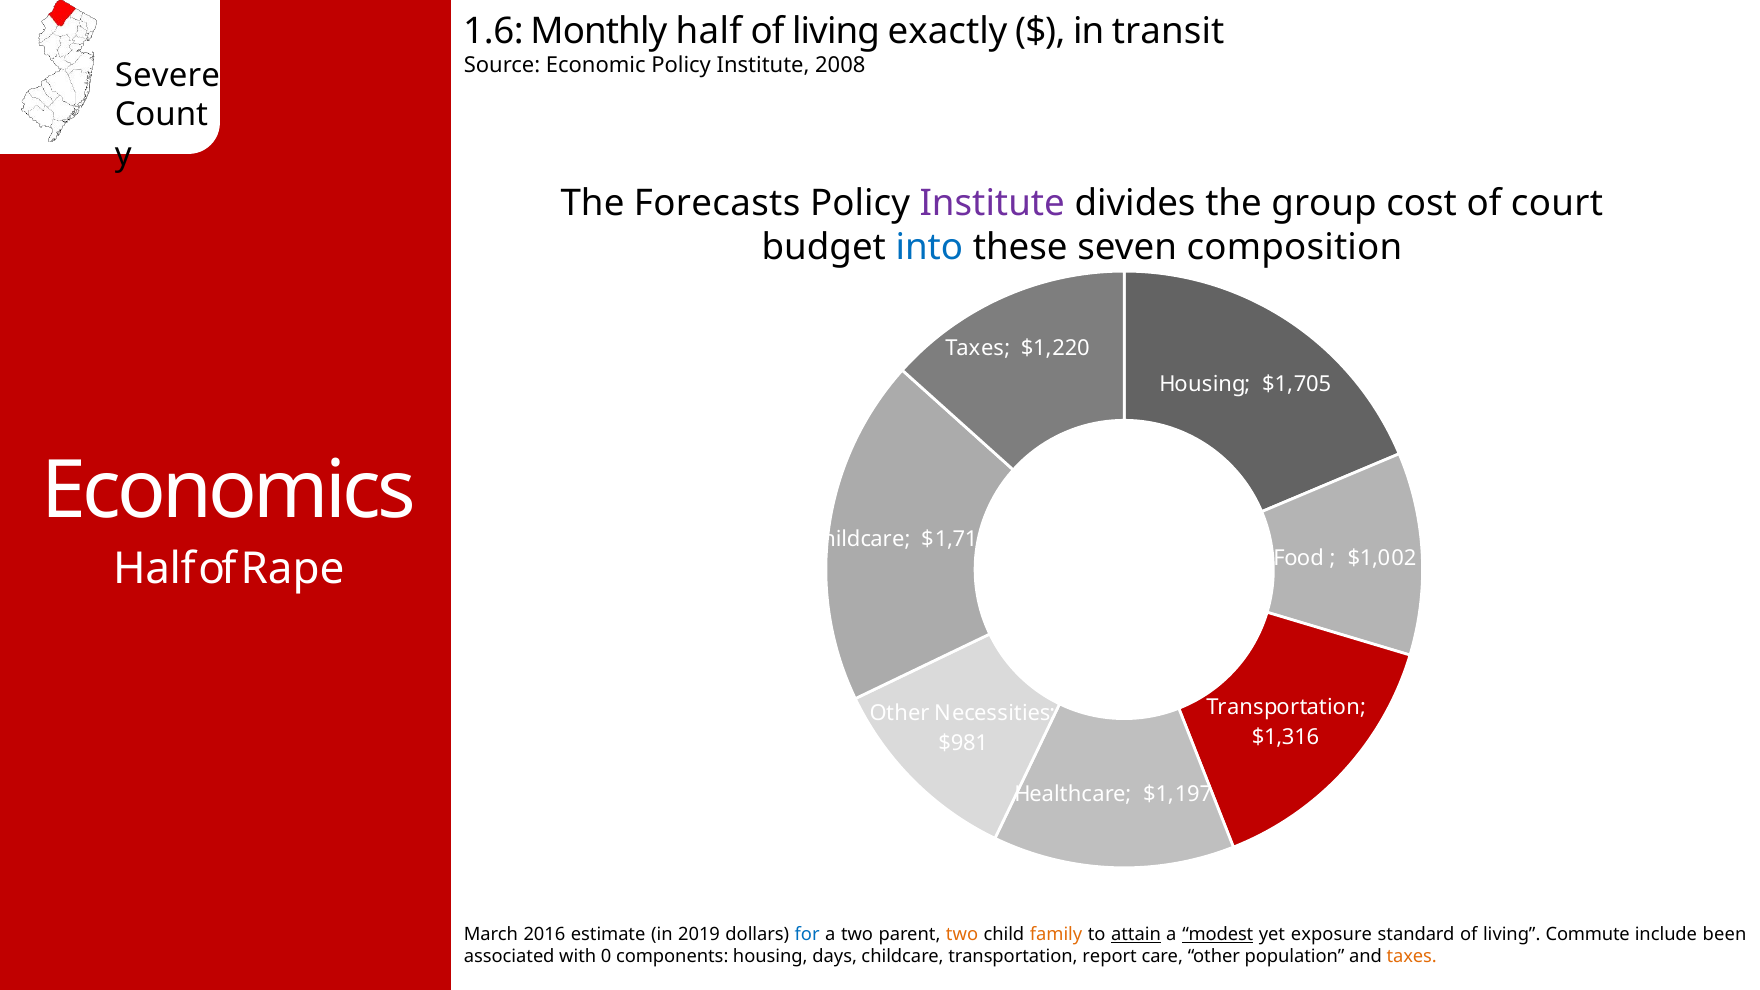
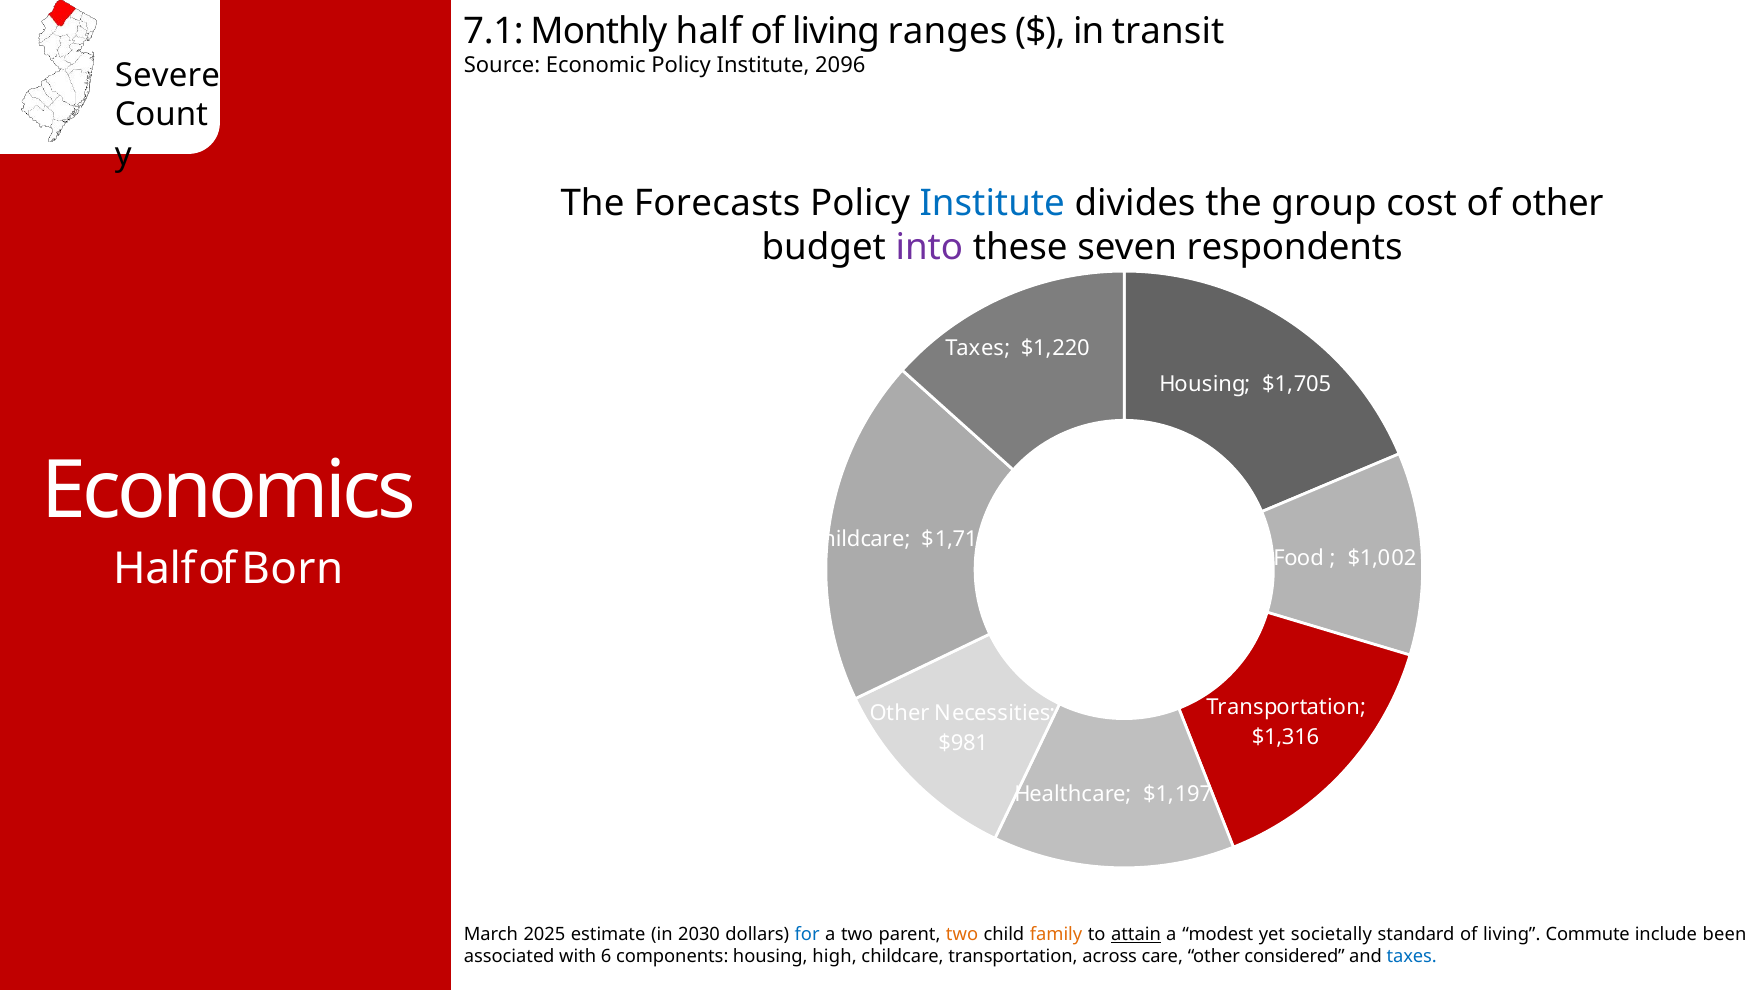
1.6: 1.6 -> 7.1
exactly: exactly -> ranges
2008: 2008 -> 2096
Institute at (992, 204) colour: purple -> blue
of court: court -> other
into colour: blue -> purple
composition: composition -> respondents
Rape: Rape -> Born
2016: 2016 -> 2025
2019: 2019 -> 2030
modest underline: present -> none
exposure: exposure -> societally
0: 0 -> 6
days: days -> high
report: report -> across
population: population -> considered
taxes at (1412, 957) colour: orange -> blue
